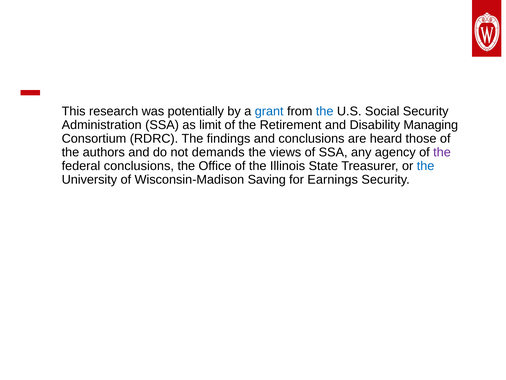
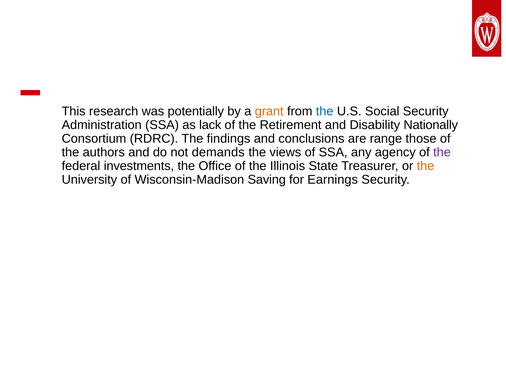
grant colour: blue -> orange
limit: limit -> lack
Managing: Managing -> Nationally
heard: heard -> range
federal conclusions: conclusions -> investments
the at (426, 166) colour: blue -> orange
